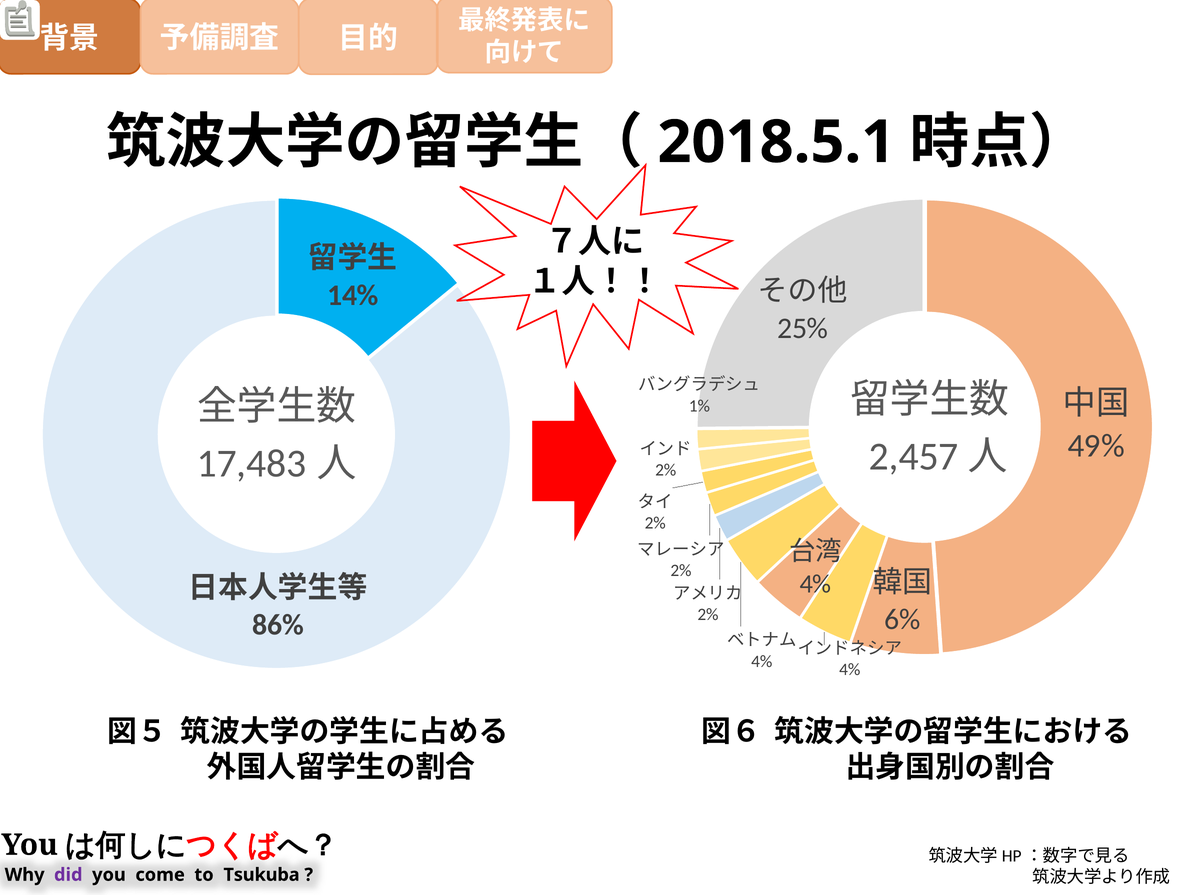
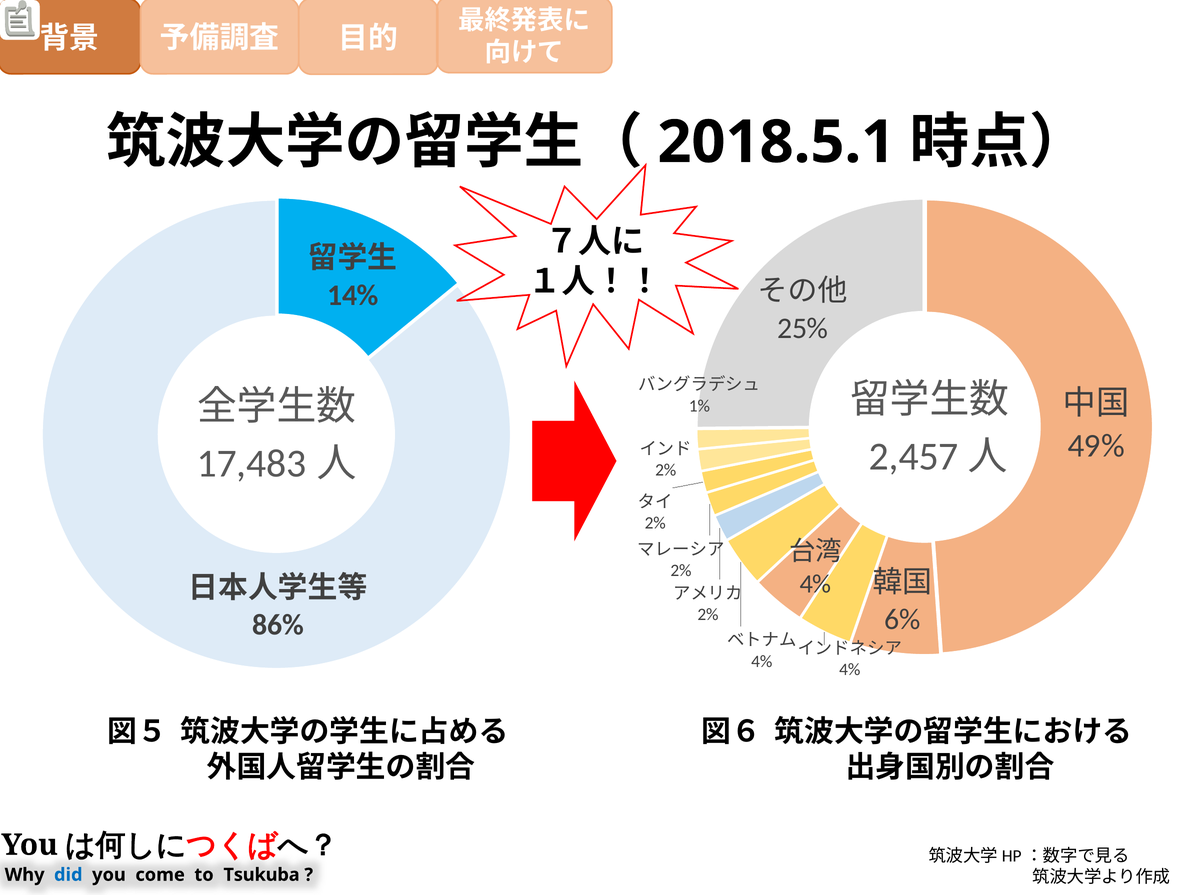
did colour: purple -> blue
